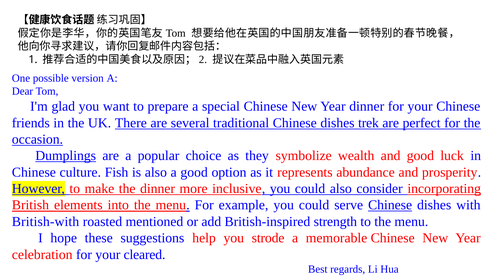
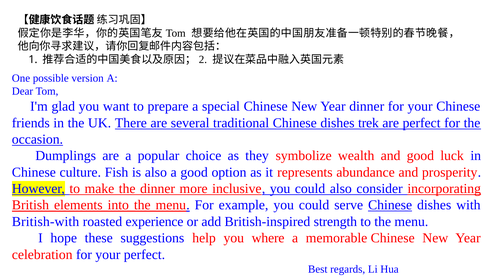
Dumplings underline: present -> none
mentioned: mentioned -> experience
strode: strode -> where
your cleared: cleared -> perfect
